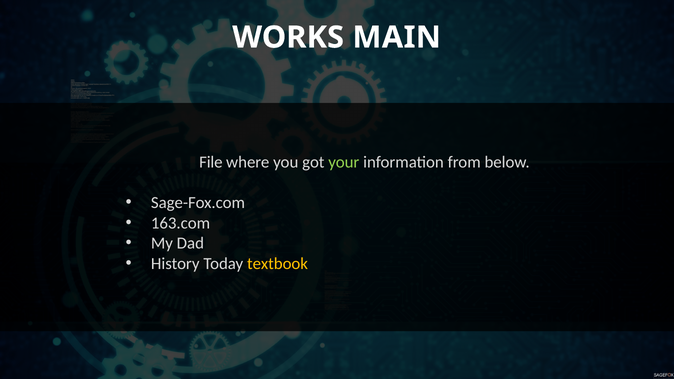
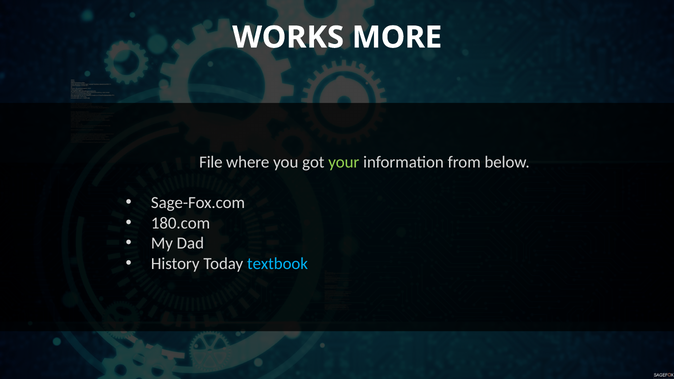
MAIN: MAIN -> MORE
163.com: 163.com -> 180.com
textbook colour: yellow -> light blue
